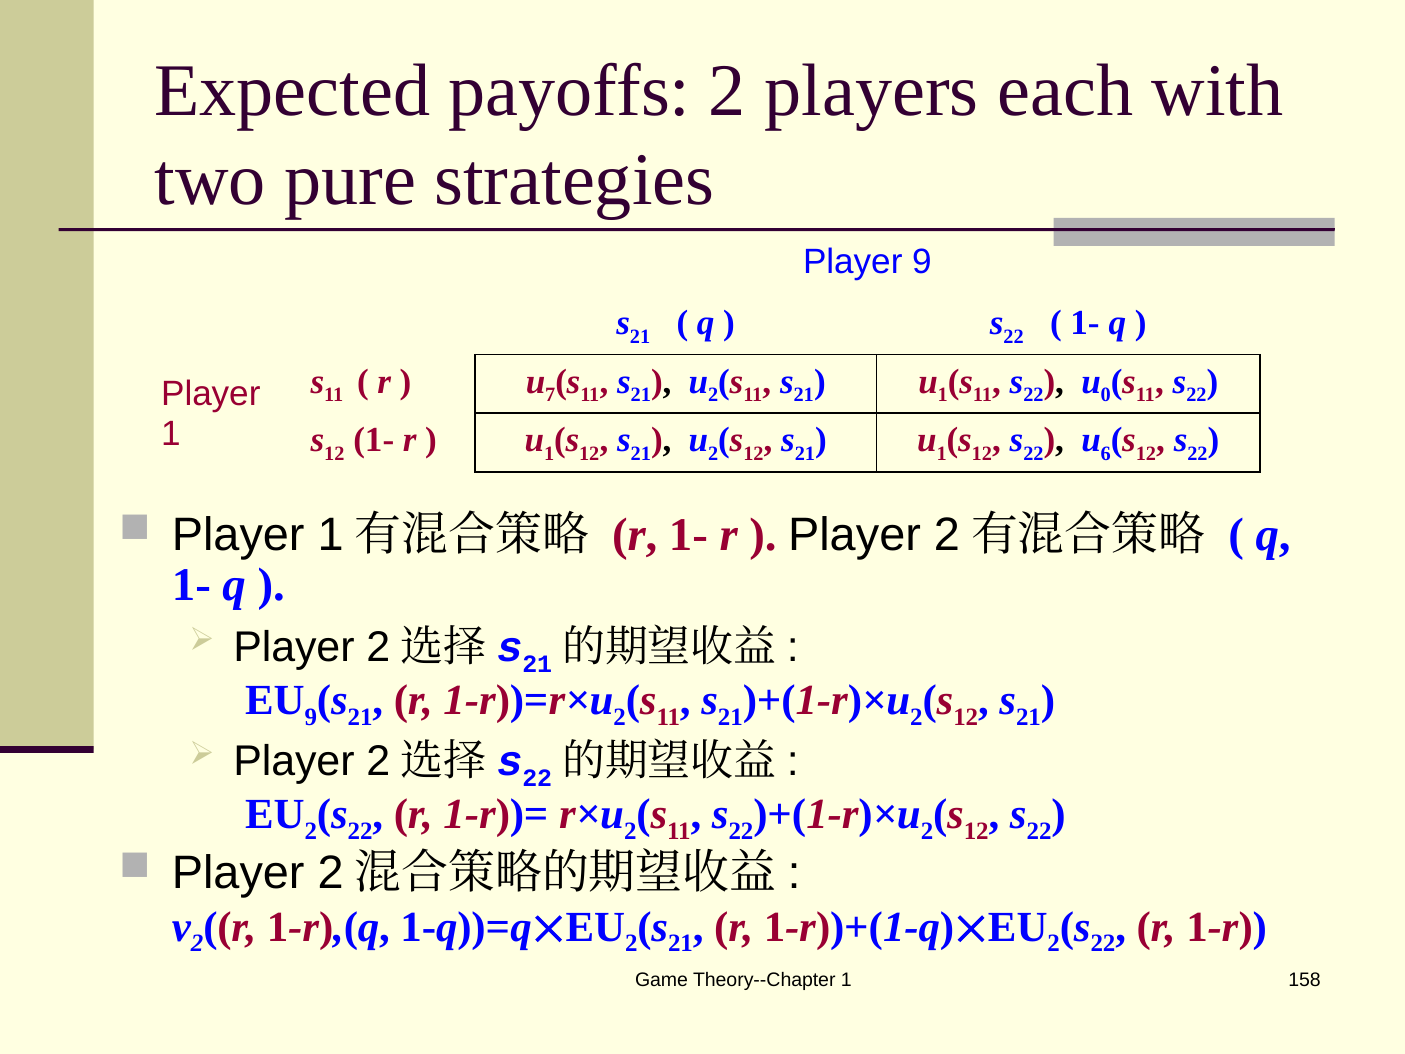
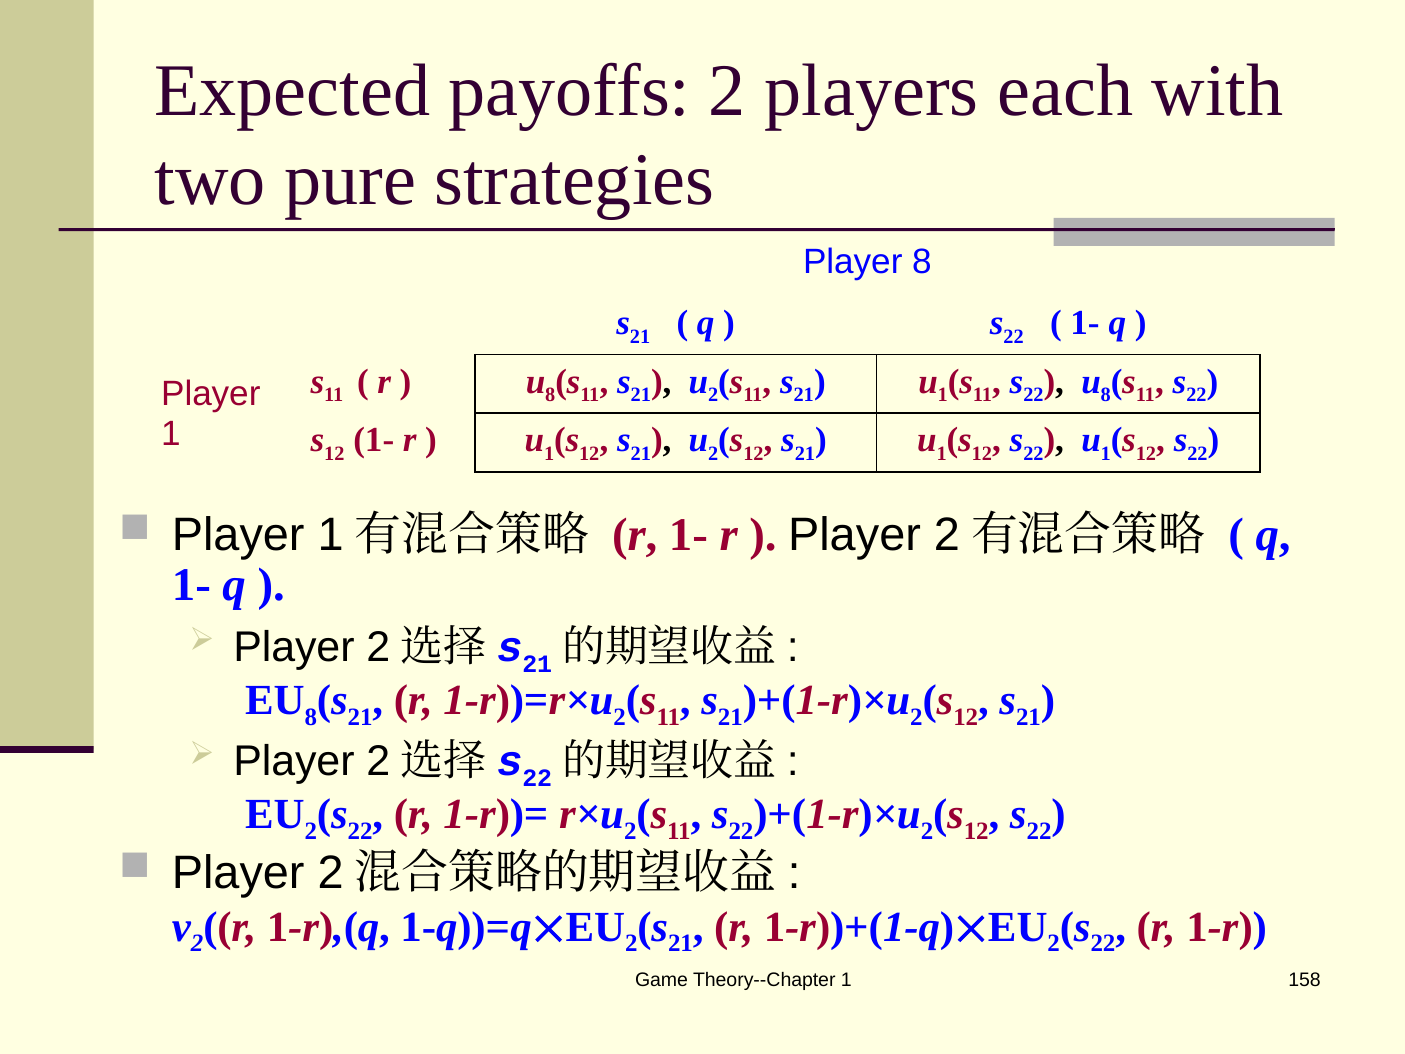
Player 9: 9 -> 8
7 at (550, 395): 7 -> 8
0 at (1106, 395): 0 -> 8
6 at (1106, 454): 6 -> 1
9 at (311, 717): 9 -> 8
